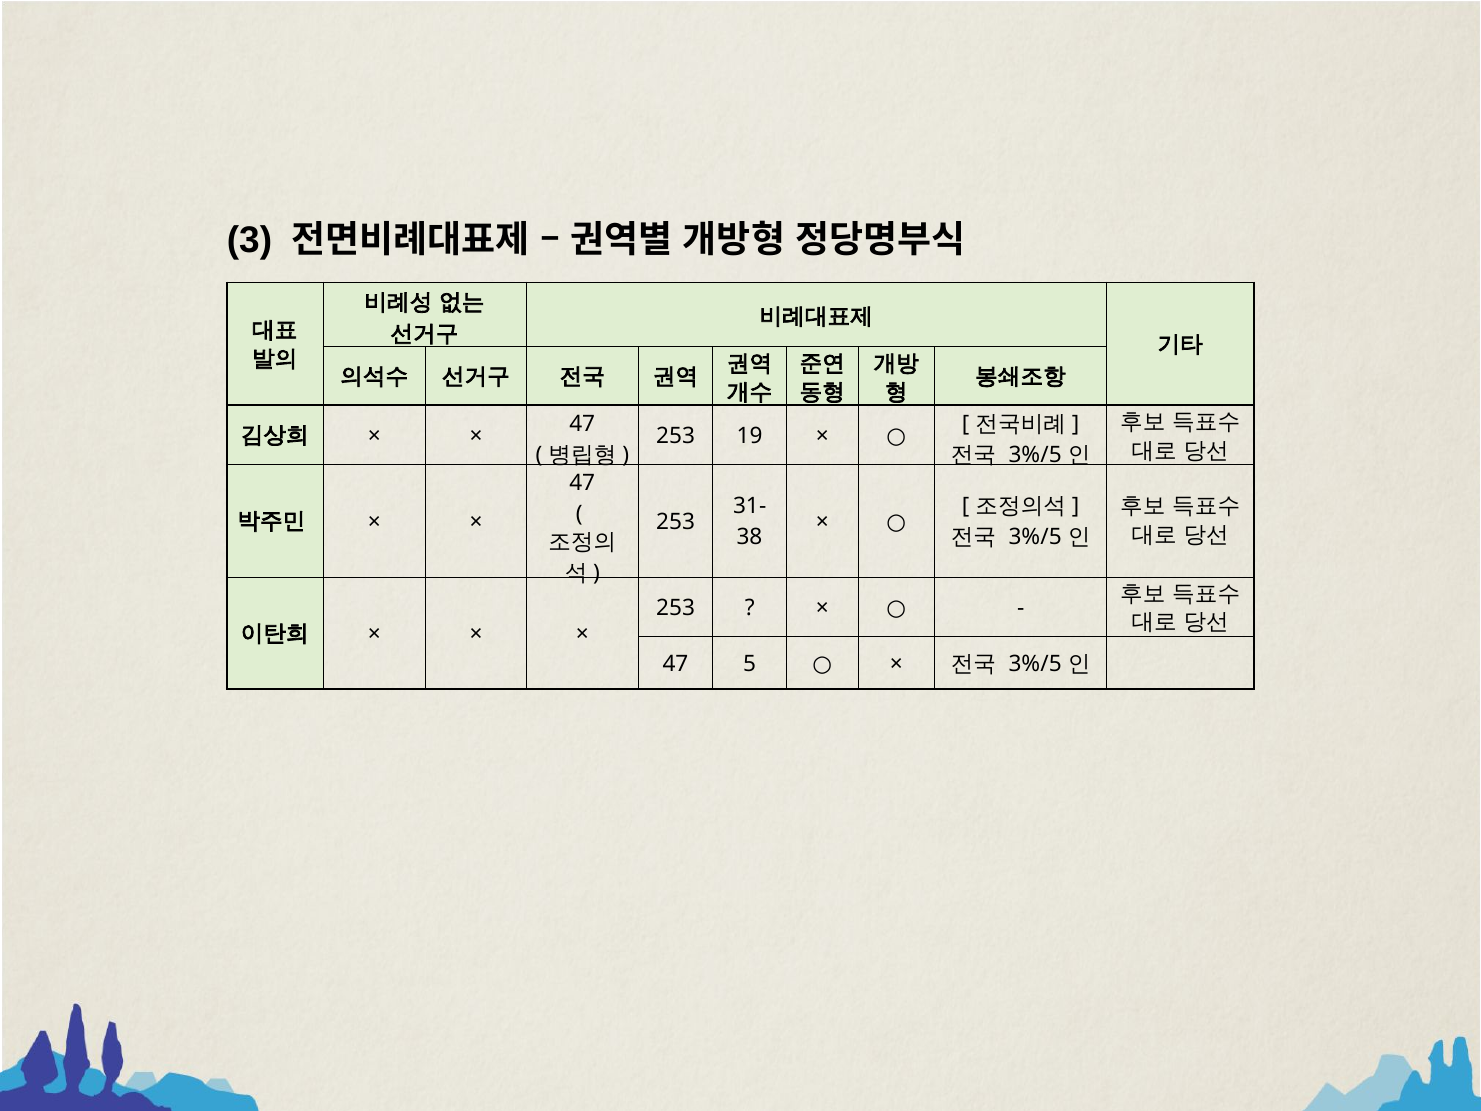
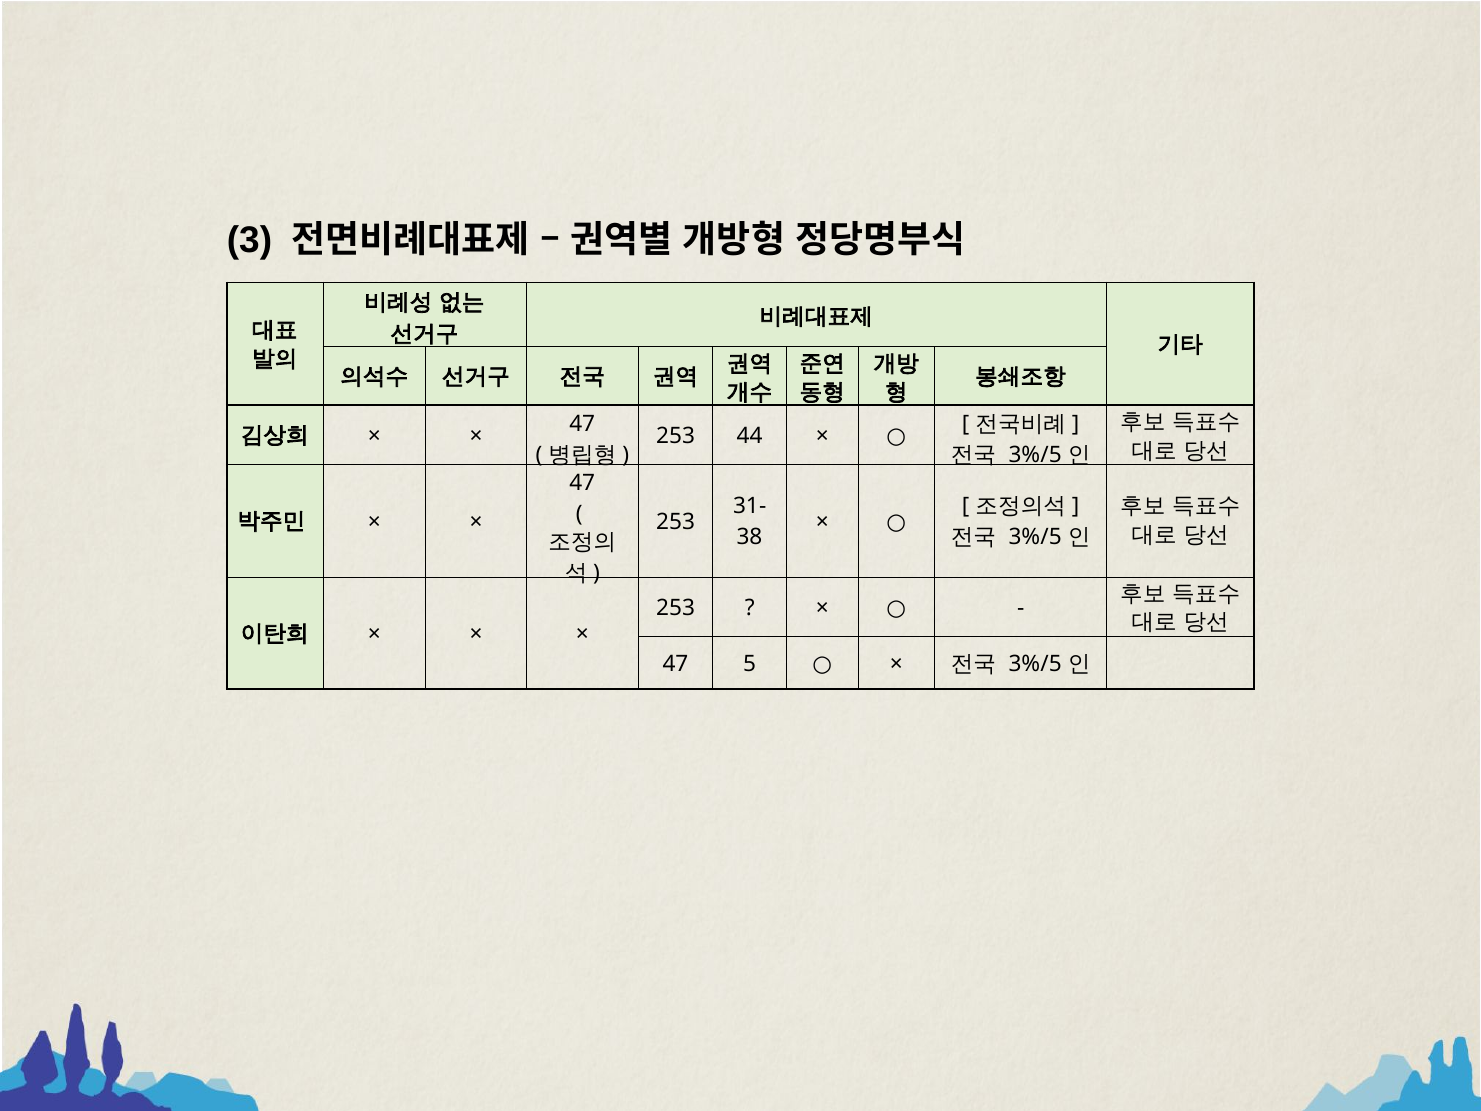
19: 19 -> 44
